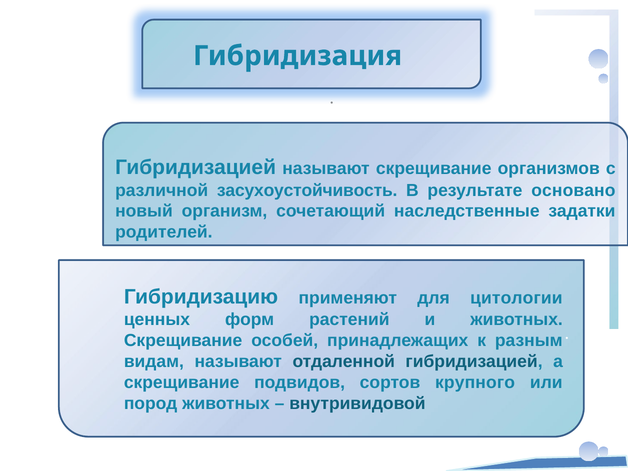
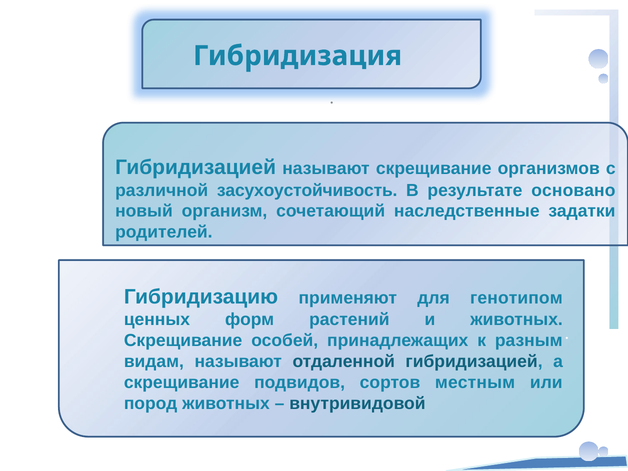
цитологии: цитологии -> генотипом
крупного: крупного -> местным
